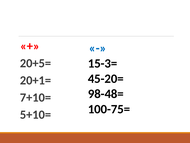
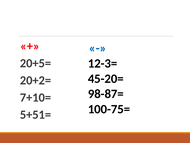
15-3=: 15-3= -> 12-3=
20+1=: 20+1= -> 20+2=
98-48=: 98-48= -> 98-87=
5+10=: 5+10= -> 5+51=
